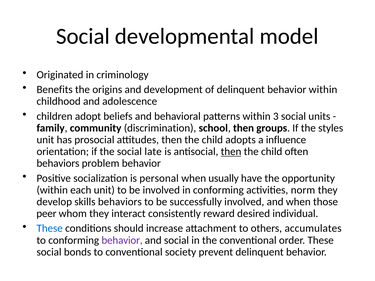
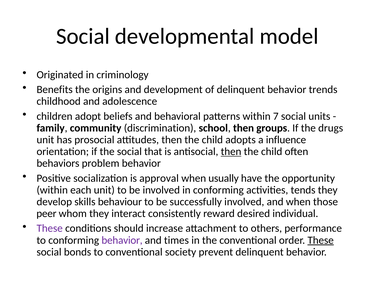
behavior within: within -> trends
3: 3 -> 7
styles: styles -> drugs
late: late -> that
personal: personal -> approval
norm: norm -> tends
skills behaviors: behaviors -> behaviour
These at (50, 229) colour: blue -> purple
accumulates: accumulates -> performance
and social: social -> times
These at (321, 240) underline: none -> present
